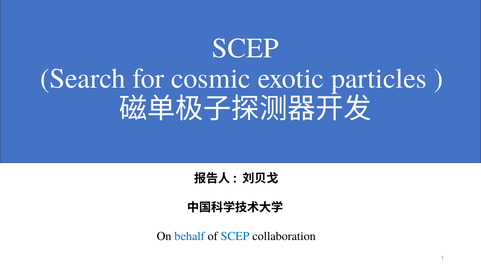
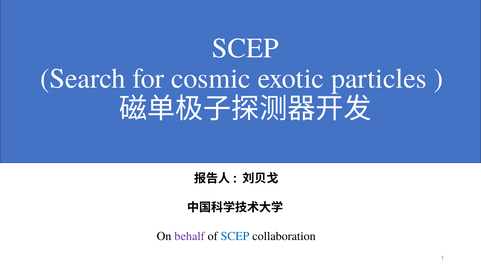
behalf colour: blue -> purple
